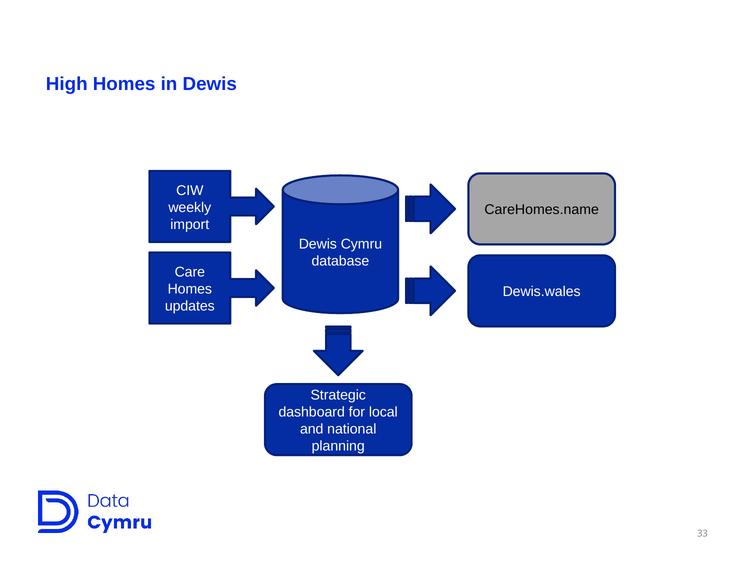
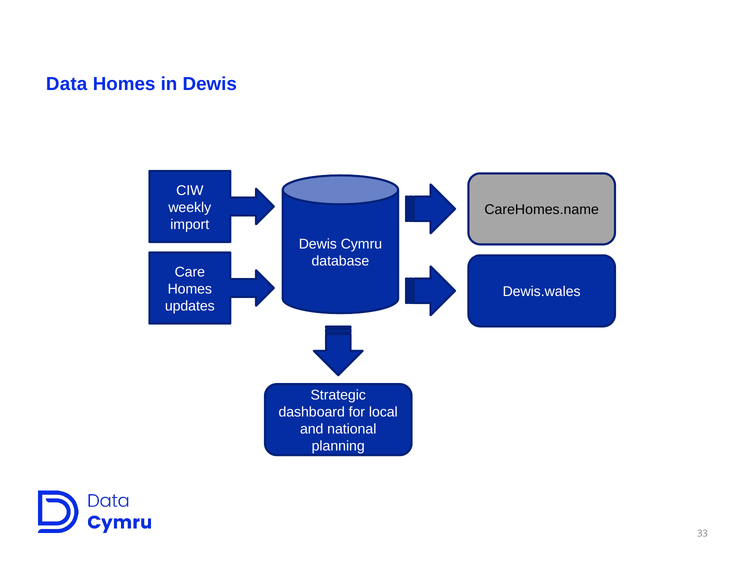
High: High -> Data
